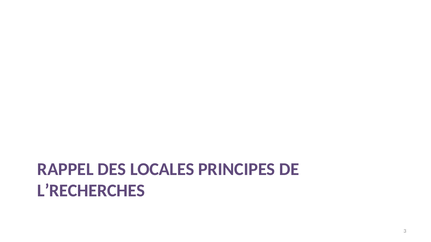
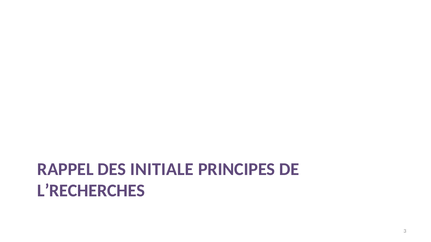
LOCALES: LOCALES -> INITIALE
